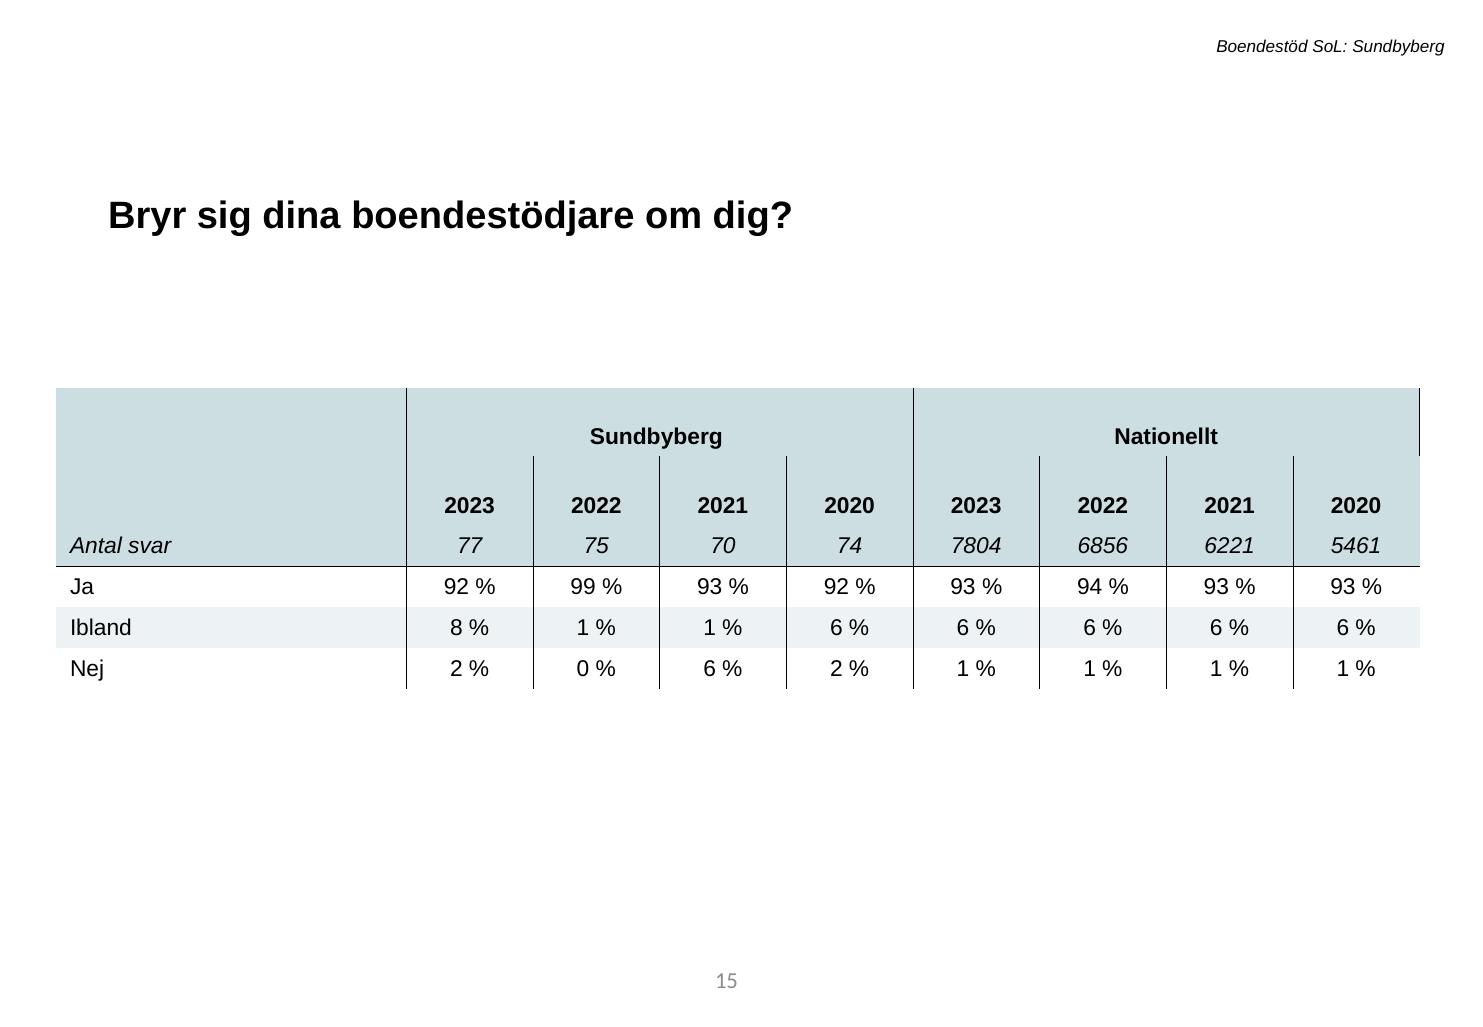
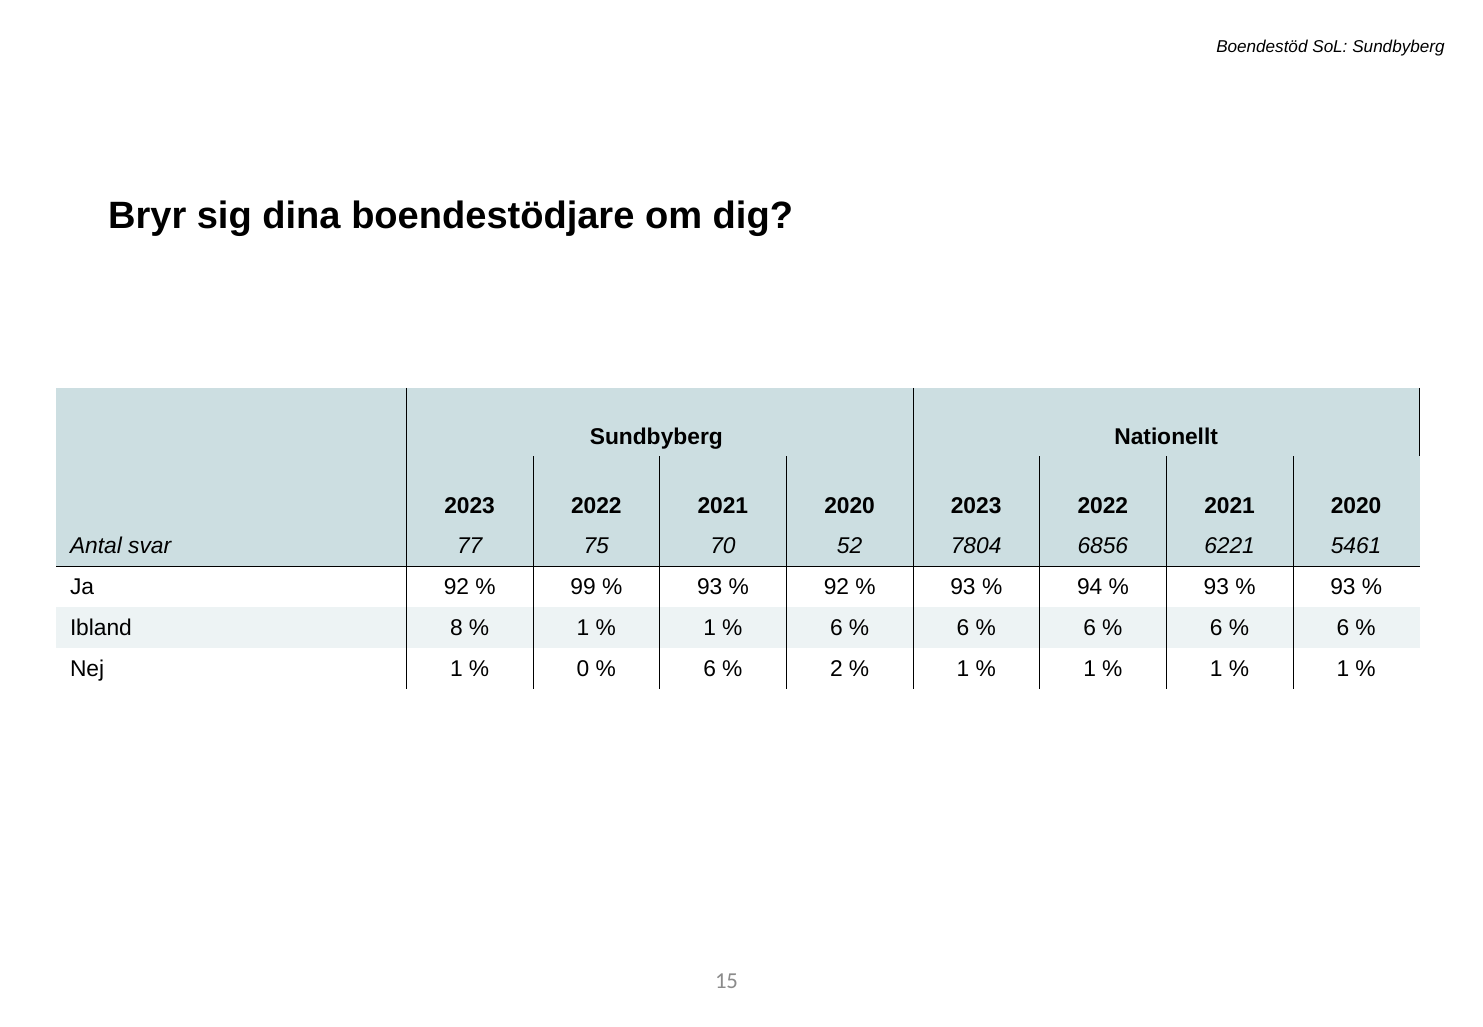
74: 74 -> 52
Nej 2: 2 -> 1
